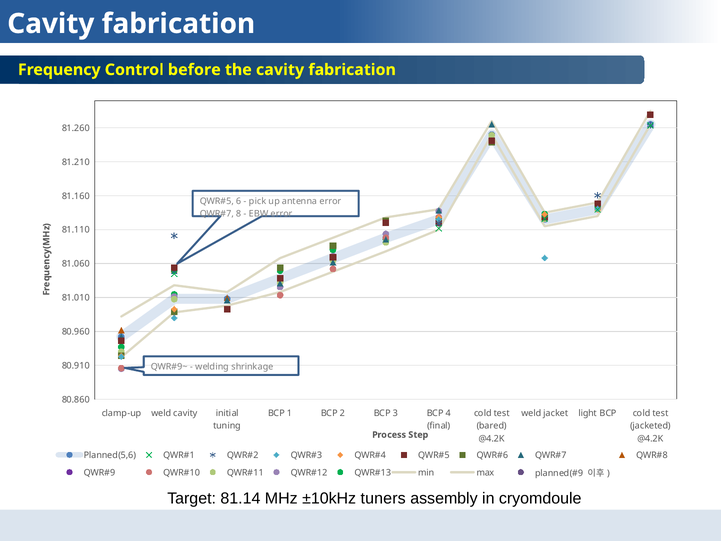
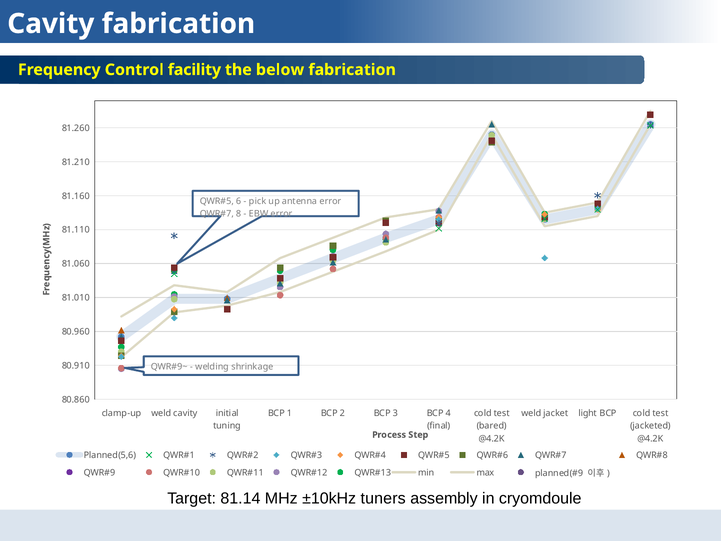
before: before -> facility
the cavity: cavity -> below
